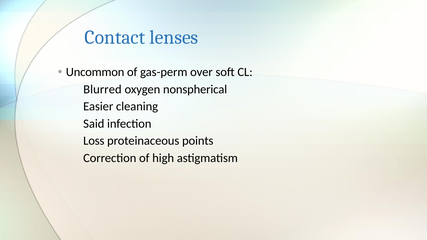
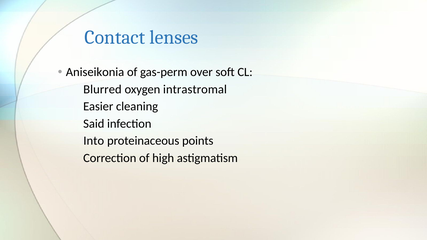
Uncommon: Uncommon -> Aniseikonia
nonspherical: nonspherical -> intrastromal
Loss: Loss -> Into
